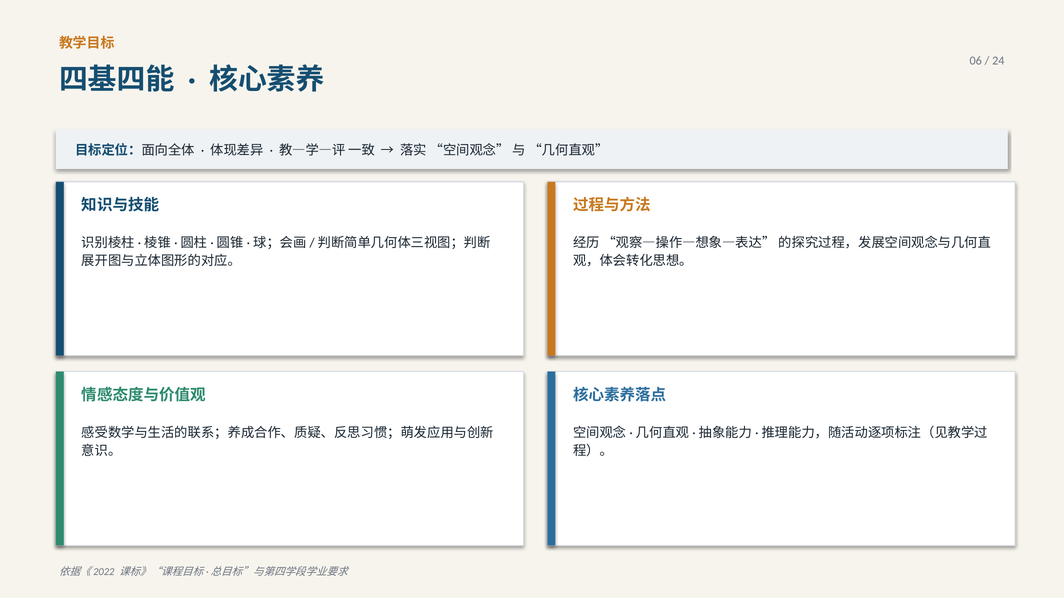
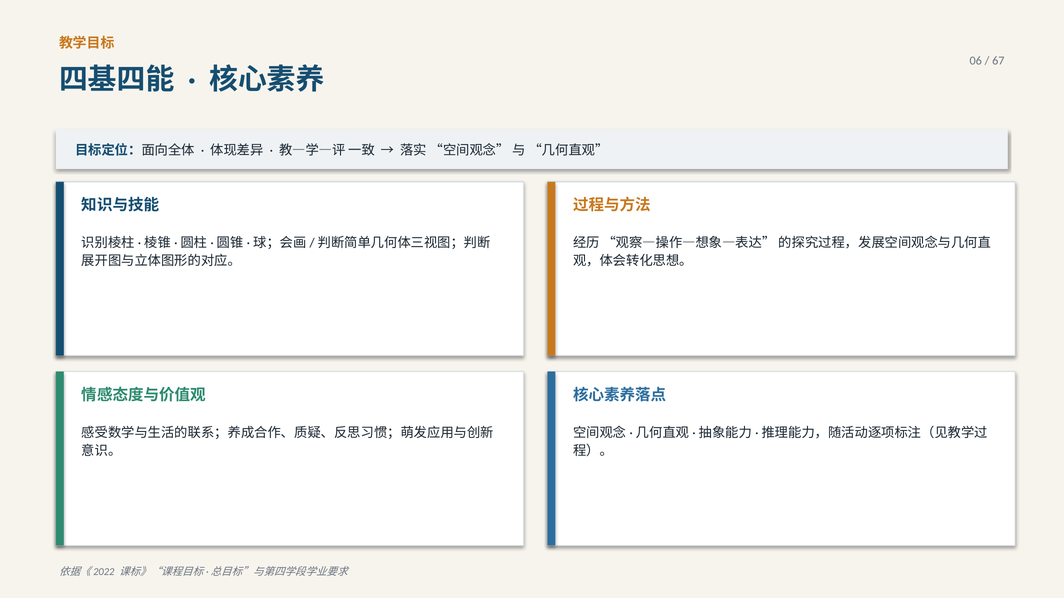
24: 24 -> 67
